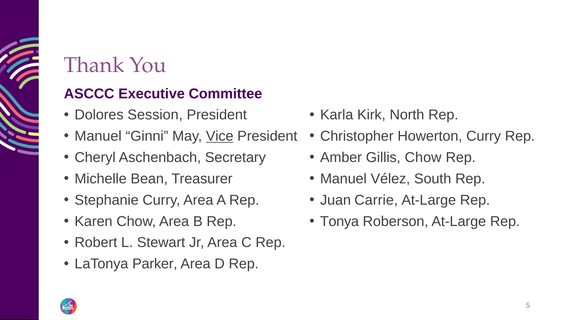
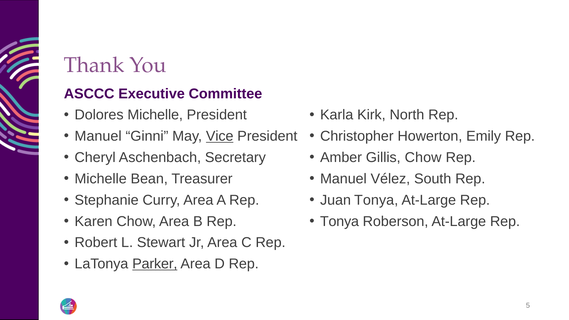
Dolores Session: Session -> Michelle
Howerton Curry: Curry -> Emily
Juan Carrie: Carrie -> Tonya
Parker underline: none -> present
